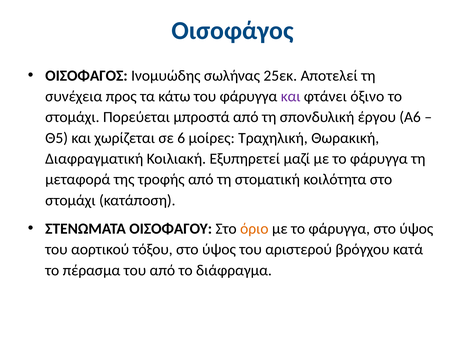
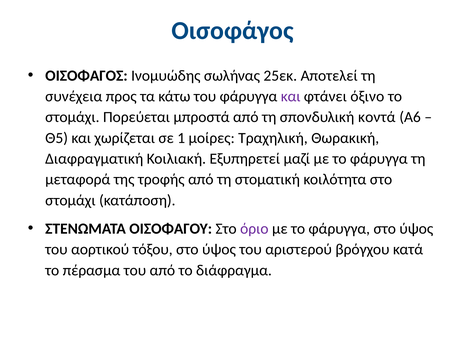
έργου: έργου -> κοντά
6: 6 -> 1
όριο colour: orange -> purple
